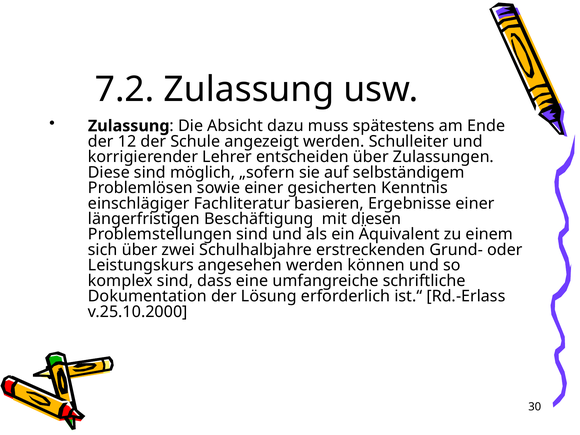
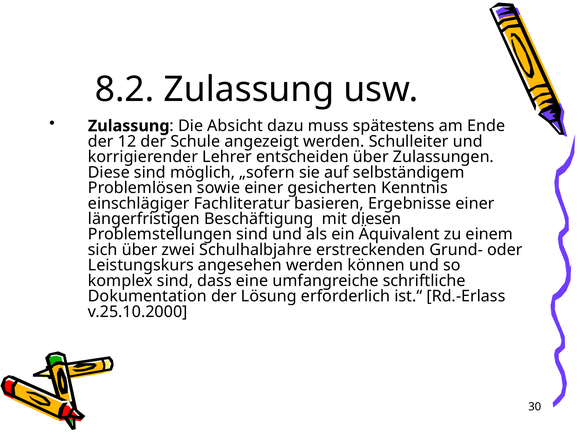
7.2: 7.2 -> 8.2
